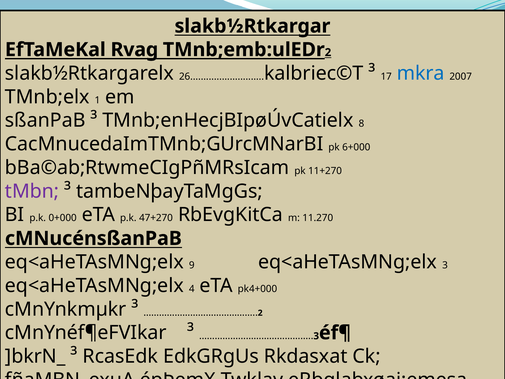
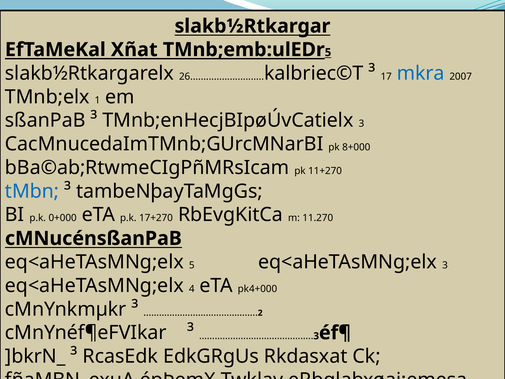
Rvag: Rvag -> Xñat
2 at (328, 52): 2 -> 5
TMnb;enHecjBIpøÚvCatielx 8: 8 -> 3
6+000: 6+000 -> 8+000
tMbn colour: purple -> blue
47+270: 47+270 -> 17+270
eq<aHeTAsMNg;elx 9: 9 -> 5
